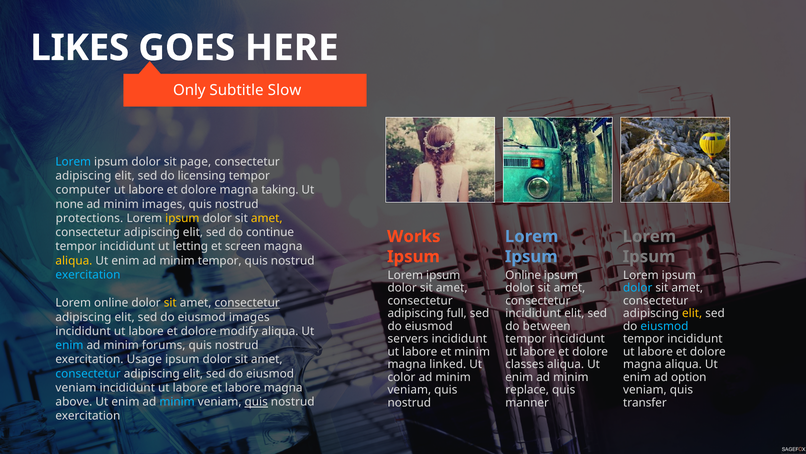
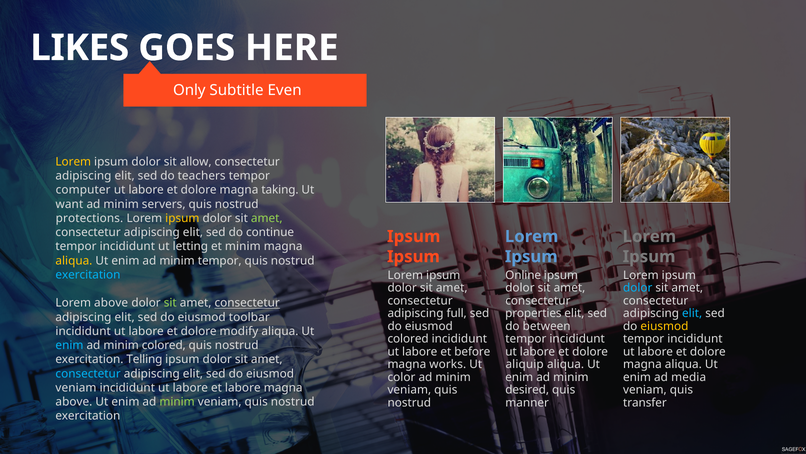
Slow: Slow -> Even
Lorem at (73, 161) colour: light blue -> yellow
page: page -> allow
licensing: licensing -> teachers
none: none -> want
minim images: images -> servers
amet at (267, 218) colour: yellow -> light green
Works at (414, 236): Works -> Ipsum
et screen: screen -> minim
Lorem online: online -> above
sit at (170, 303) colour: yellow -> light green
incididunt at (533, 313): incididunt -> properties
elit at (692, 313) colour: yellow -> light blue
eiusmod images: images -> toolbar
eiusmod at (664, 326) colour: light blue -> yellow
servers at (408, 339): servers -> colored
minim forums: forums -> colored
et minim: minim -> before
Usage: Usage -> Telling
linked: linked -> works
classes: classes -> aliquip
option: option -> media
replace: replace -> desired
minim at (177, 401) colour: light blue -> light green
quis at (256, 401) underline: present -> none
